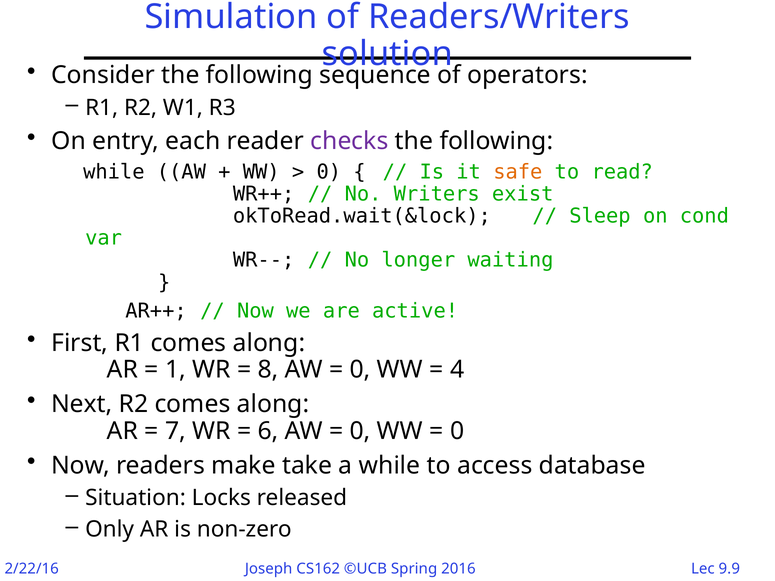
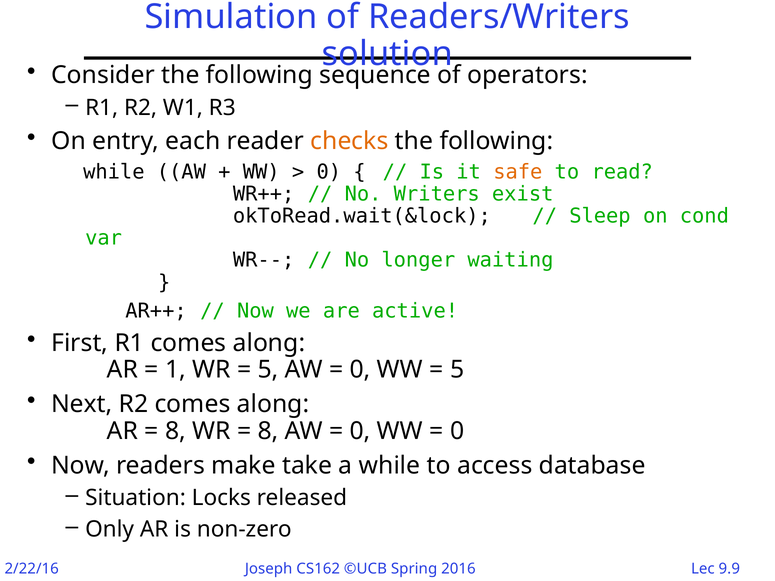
checks colour: purple -> orange
8 at (268, 370): 8 -> 5
4 at (457, 370): 4 -> 5
7 at (175, 431): 7 -> 8
6 at (268, 431): 6 -> 8
